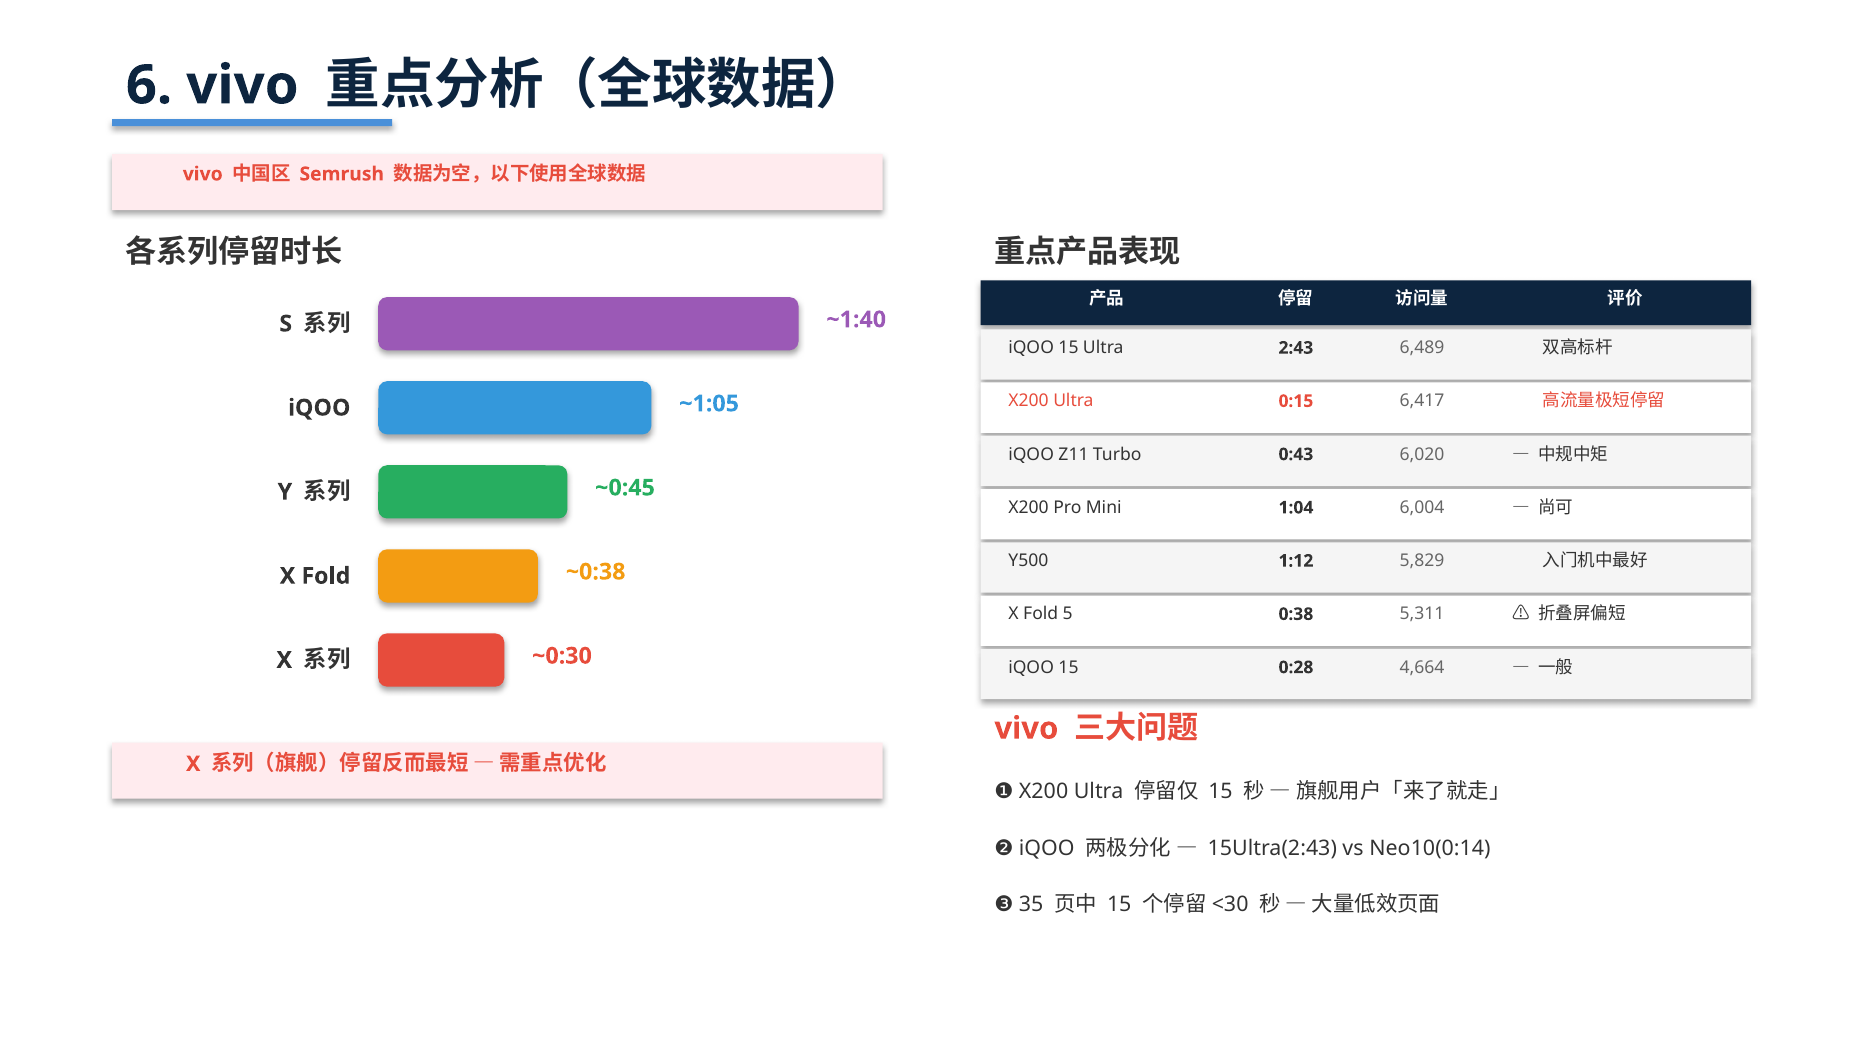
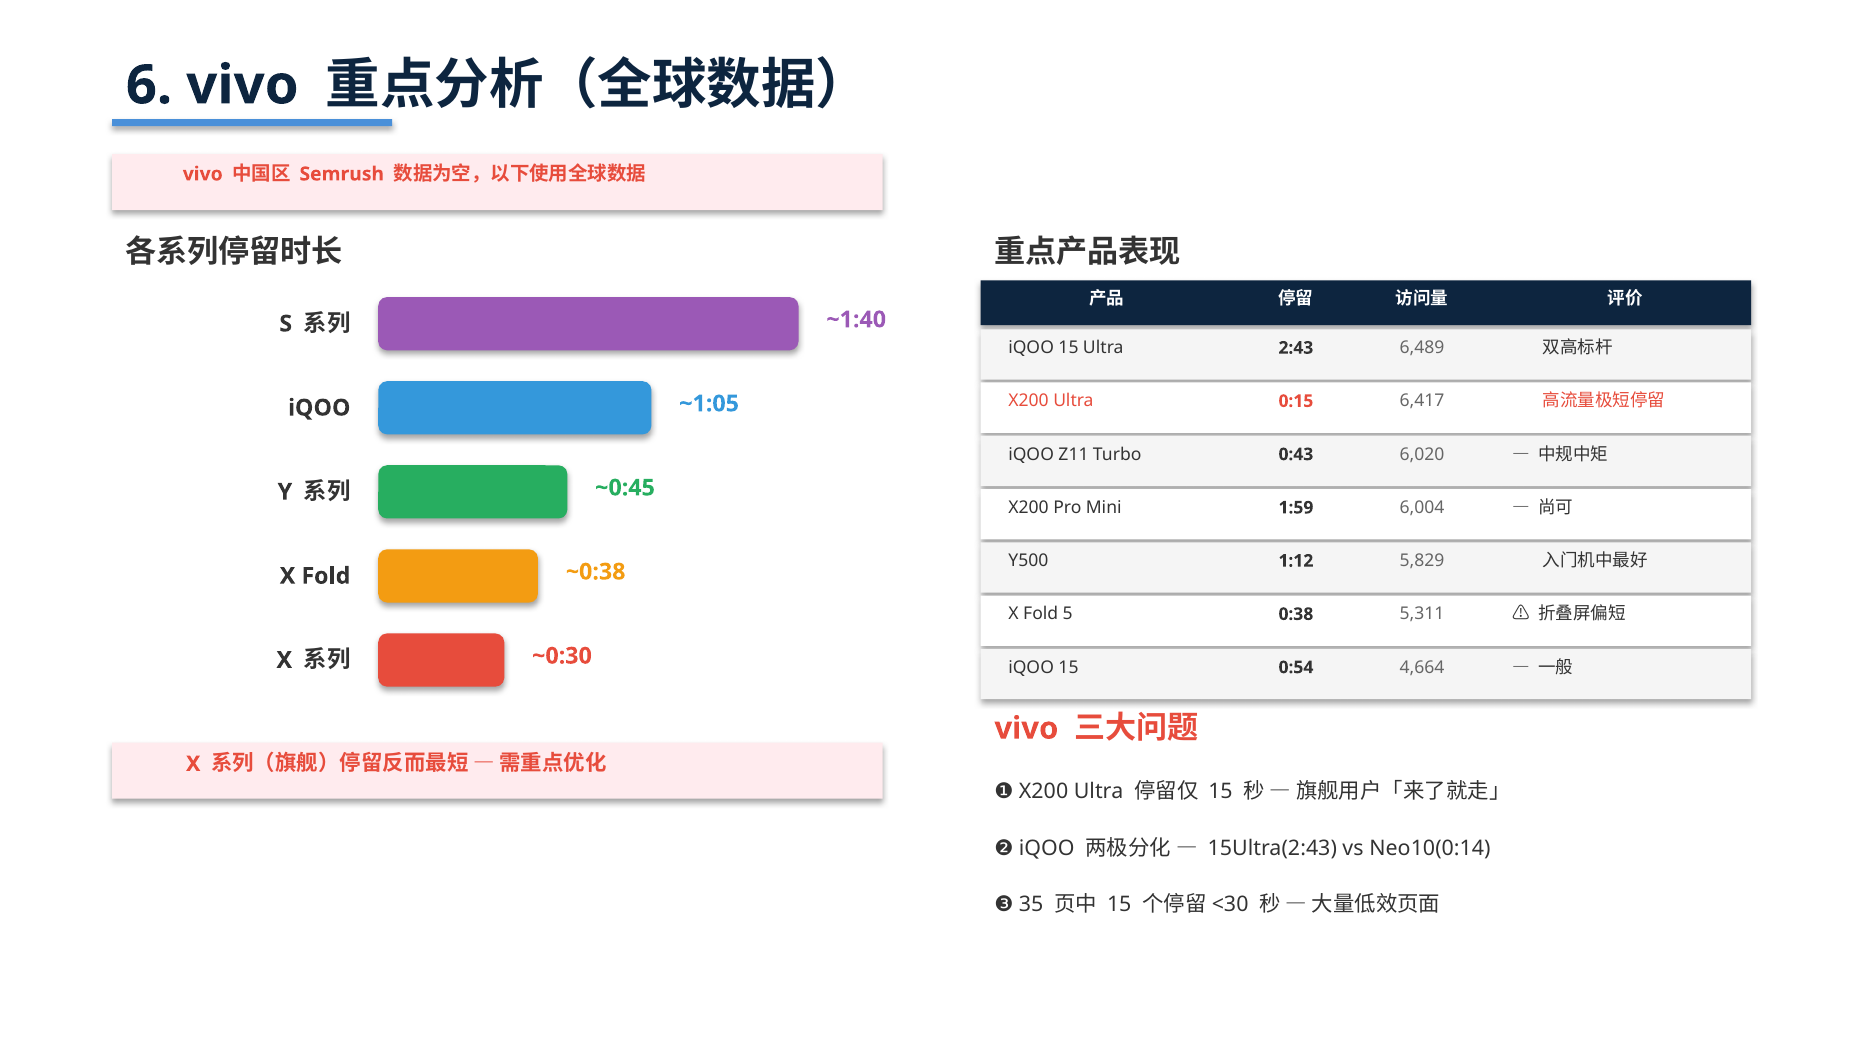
1:04: 1:04 -> 1:59
0:28: 0:28 -> 0:54
